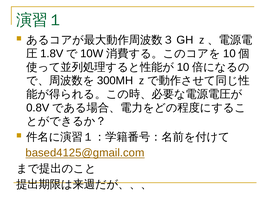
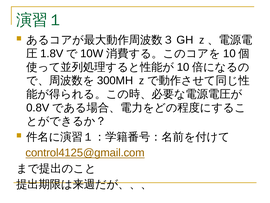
based4125@gmail.com: based4125@gmail.com -> control4125@gmail.com
